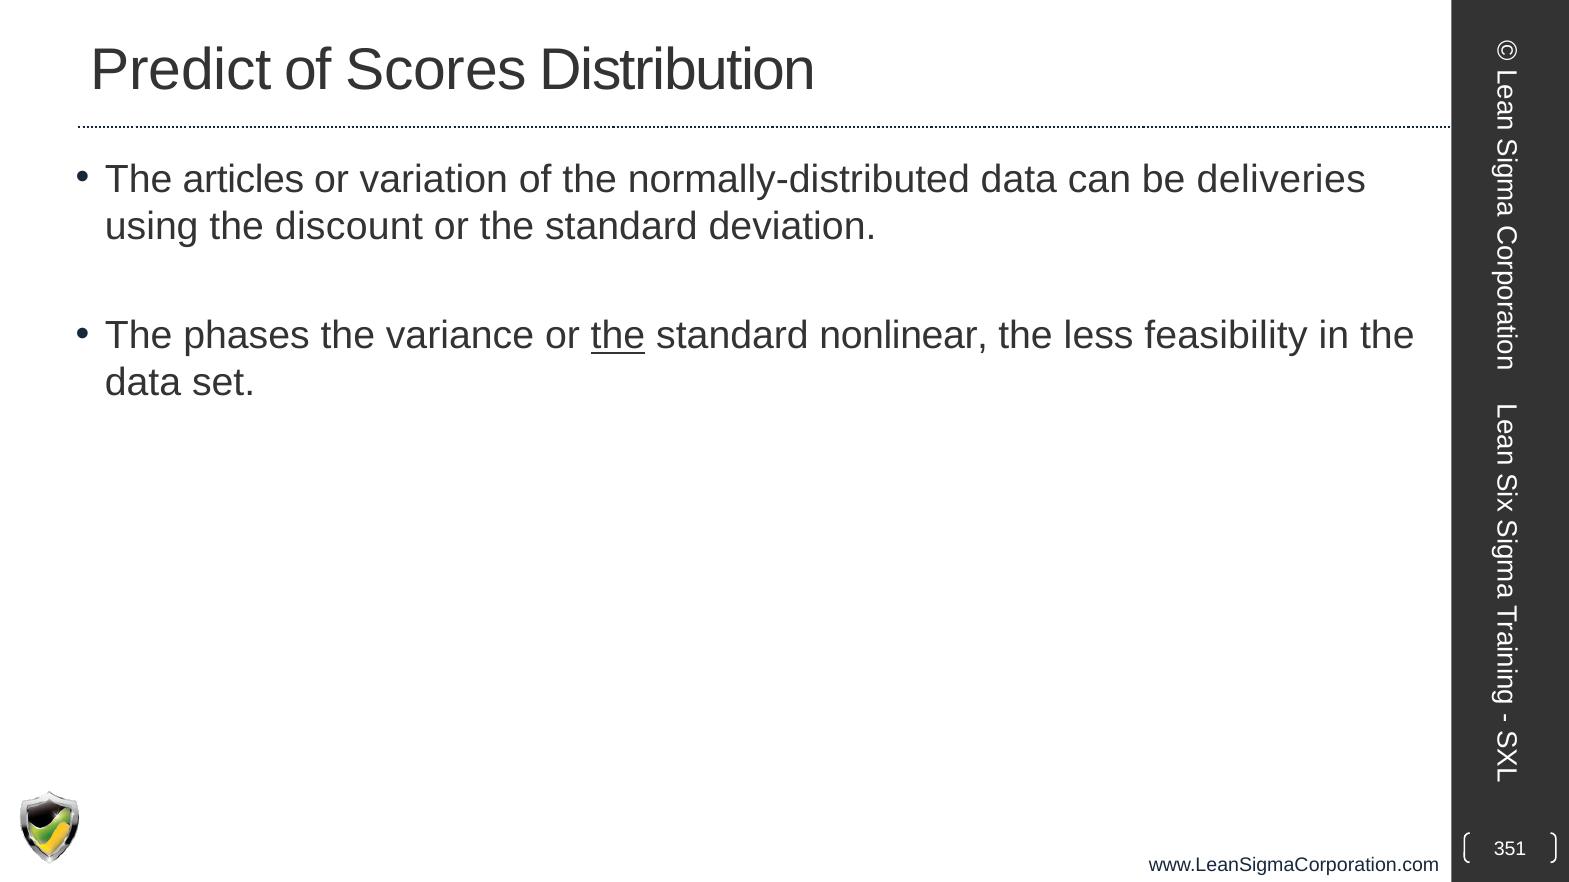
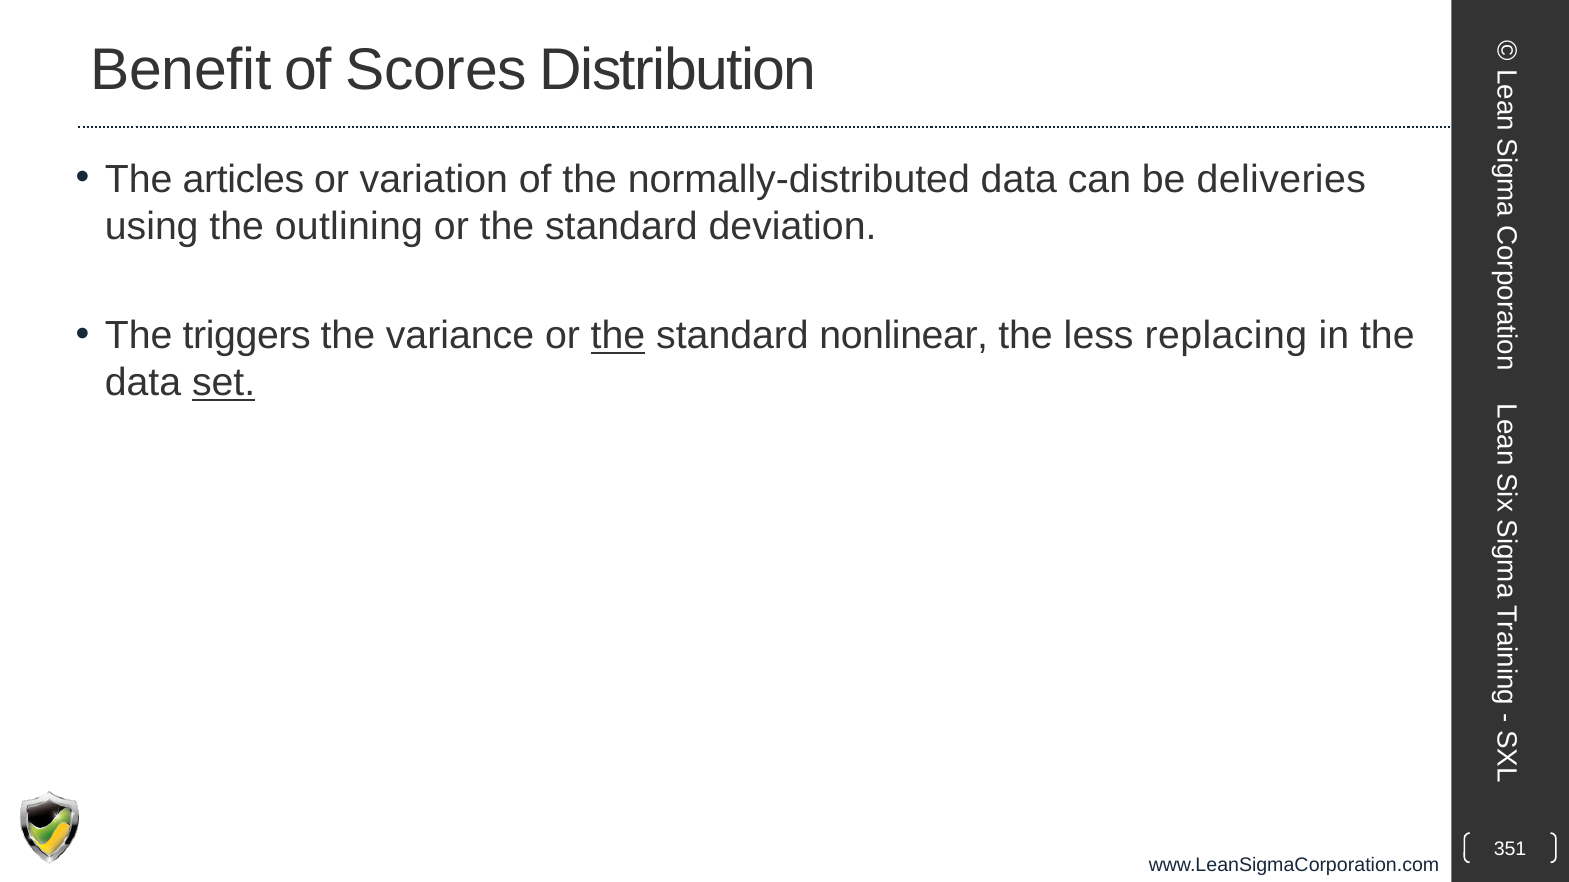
Predict: Predict -> Benefit
discount: discount -> outlining
phases: phases -> triggers
feasibility: feasibility -> replacing
set underline: none -> present
